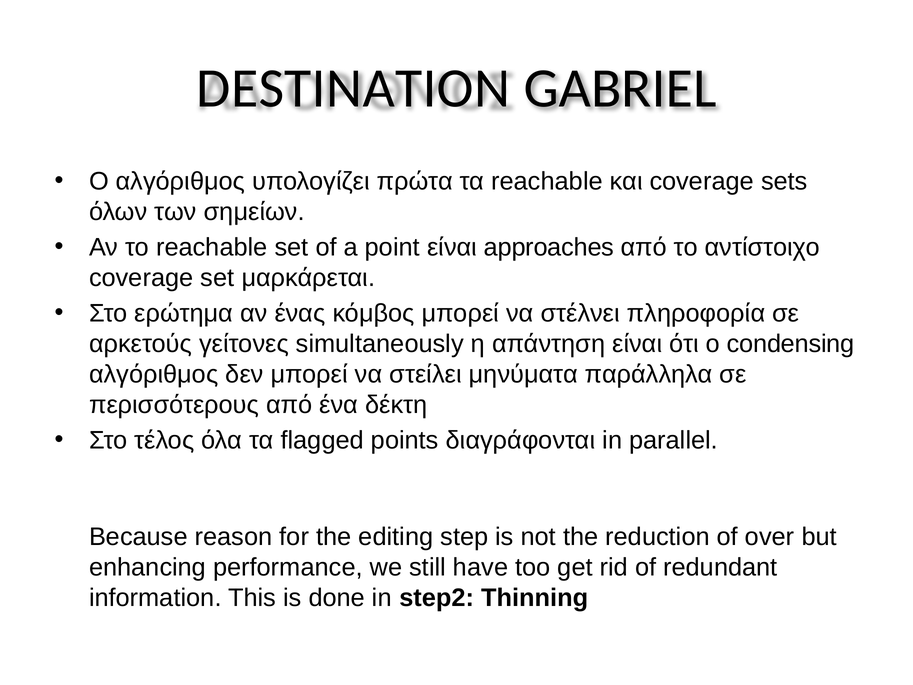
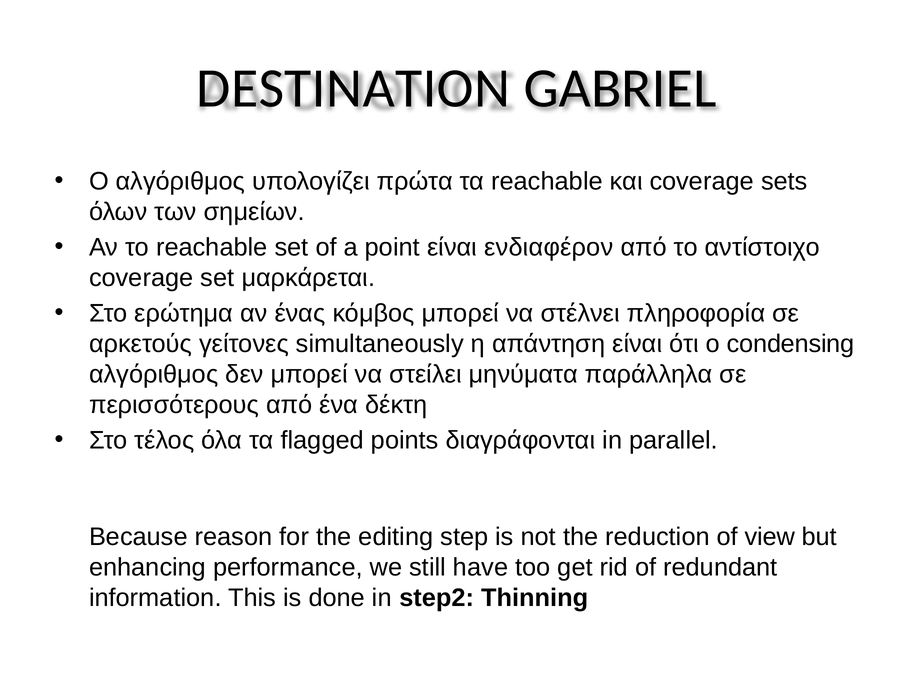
approaches: approaches -> ενδιαφέρον
over: over -> view
